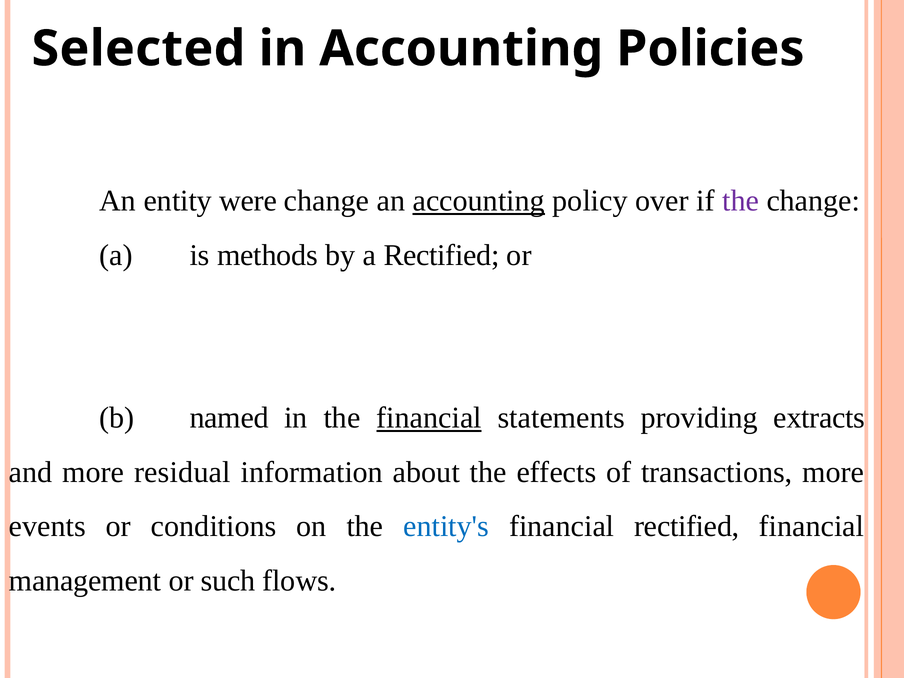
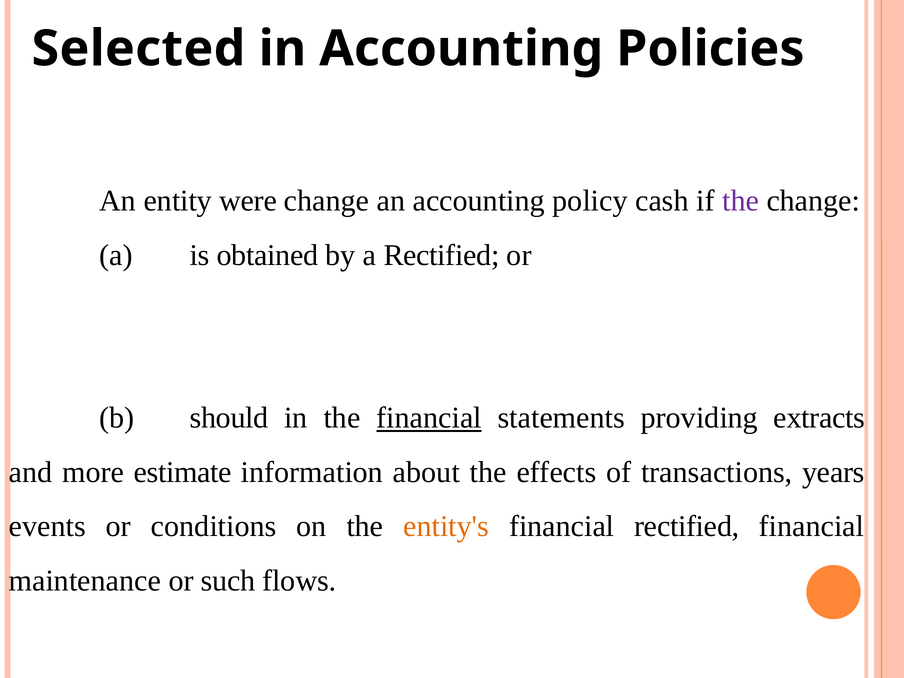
accounting at (479, 201) underline: present -> none
over: over -> cash
methods: methods -> obtained
named: named -> should
residual: residual -> estimate
transactions more: more -> years
entity's colour: blue -> orange
management: management -> maintenance
